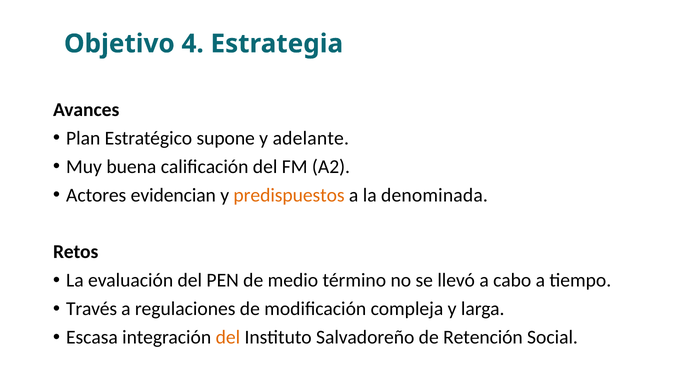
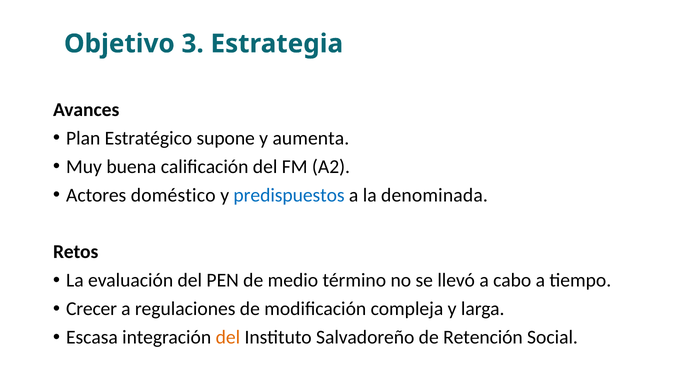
4: 4 -> 3
adelante: adelante -> aumenta
evidencian: evidencian -> doméstico
predispuestos colour: orange -> blue
Través: Través -> Crecer
